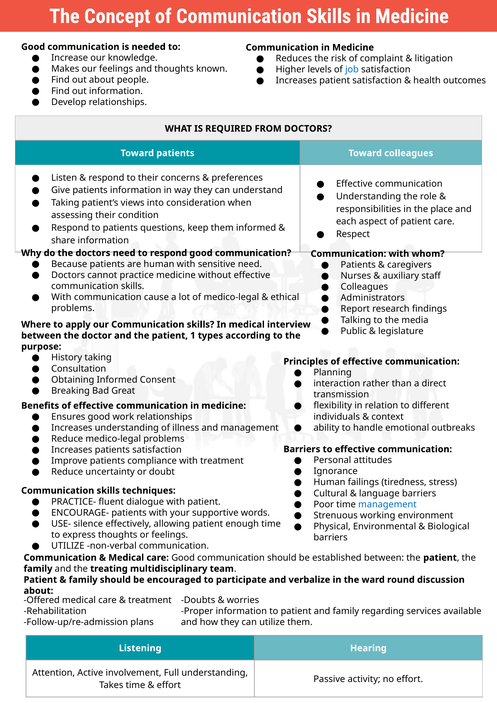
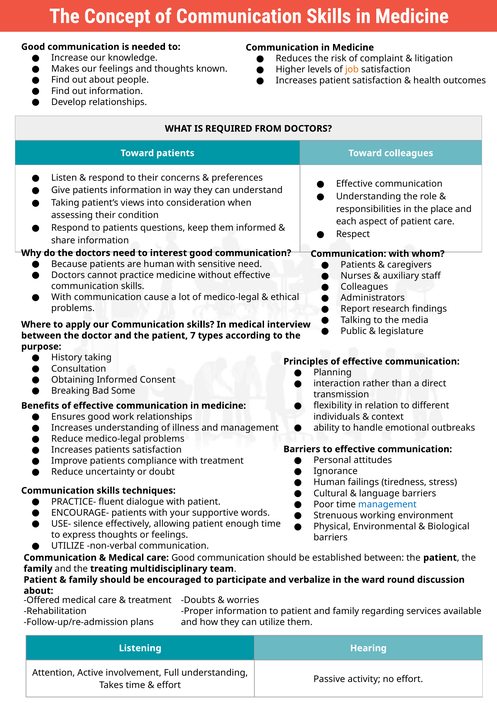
job colour: blue -> orange
to respond: respond -> interest
1: 1 -> 7
Great: Great -> Some
